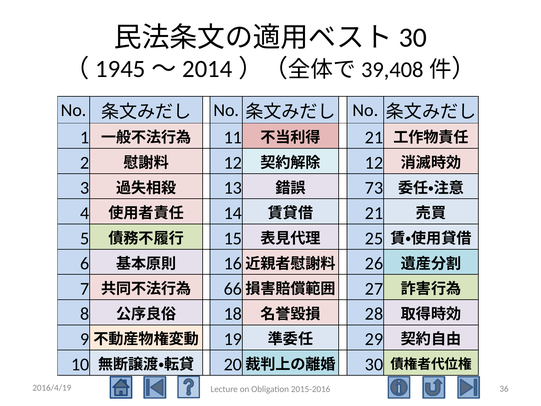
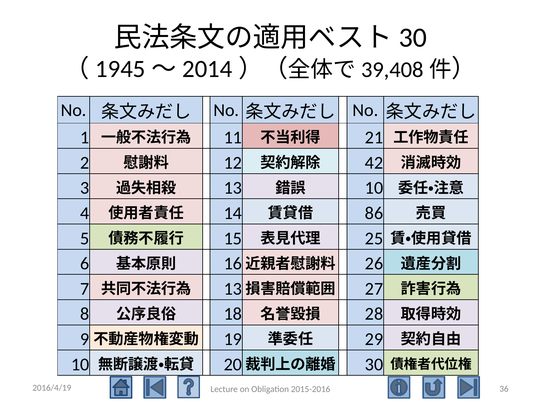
12 at (374, 163): 12 -> 42
73 at (374, 188): 73 -> 10
21 at (374, 213): 21 -> 86
66 at (233, 289): 66 -> 13
